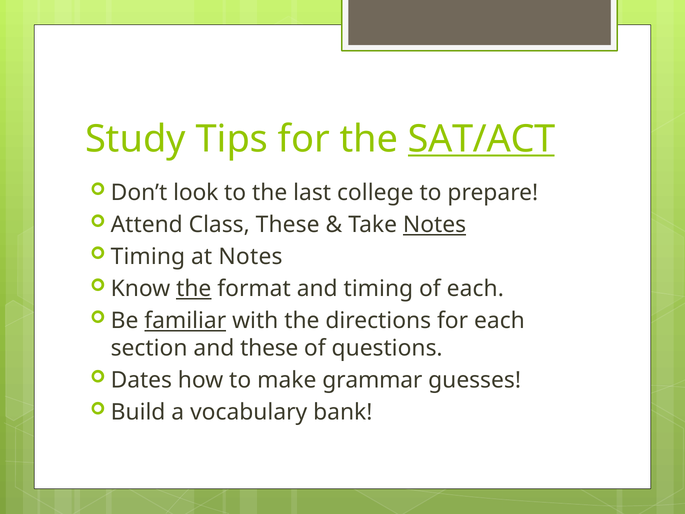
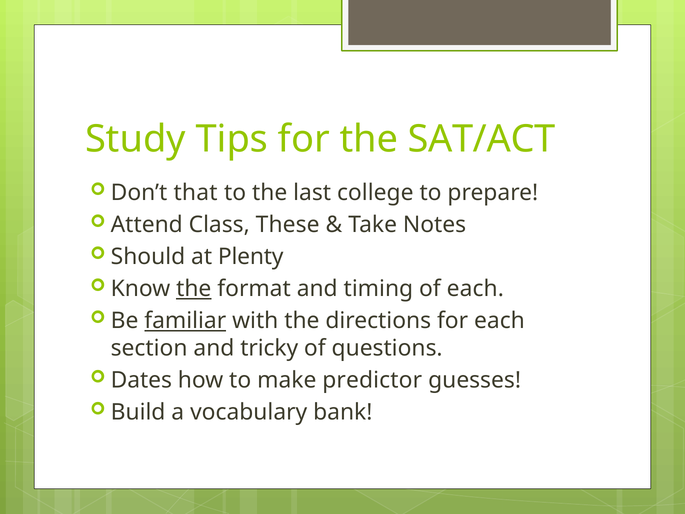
SAT/ACT underline: present -> none
look: look -> that
Notes at (435, 225) underline: present -> none
Timing at (148, 257): Timing -> Should
at Notes: Notes -> Plenty
and these: these -> tricky
grammar: grammar -> predictor
